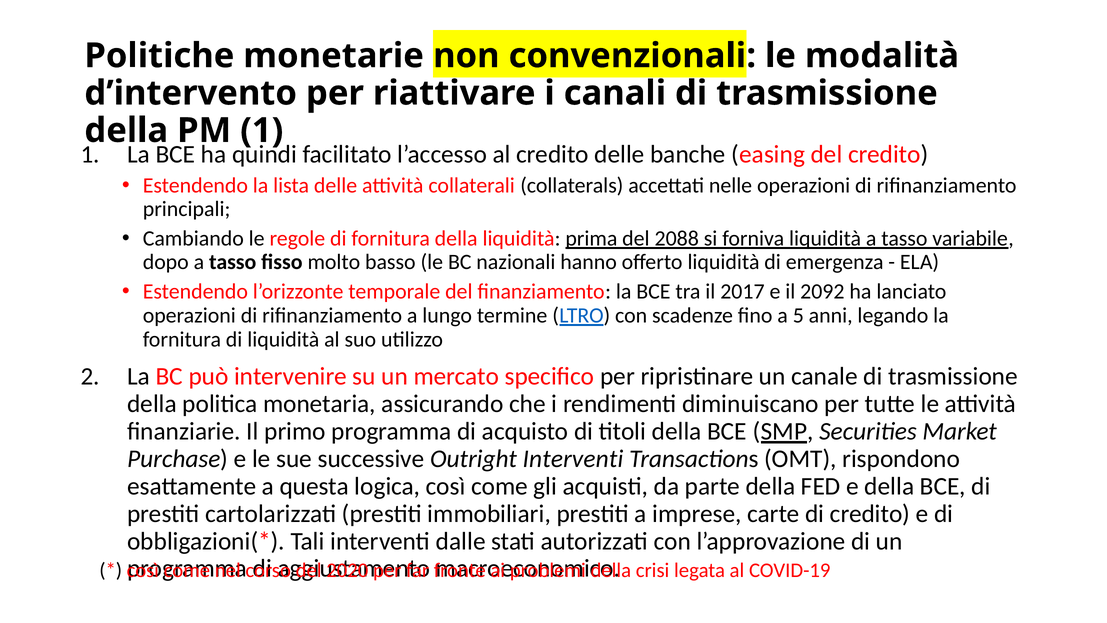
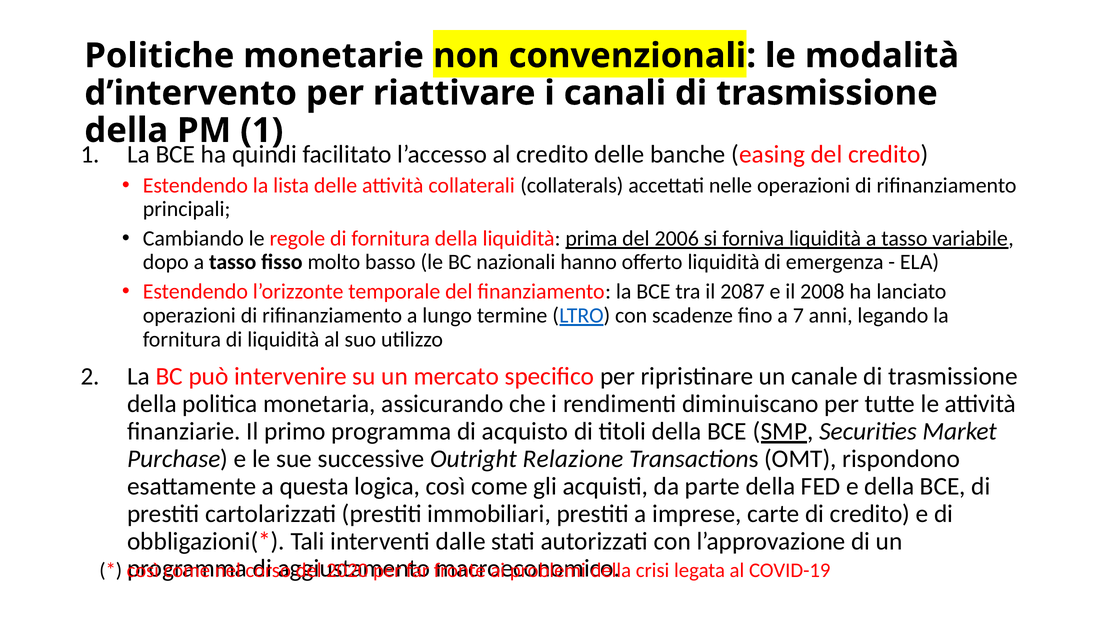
2088: 2088 -> 2006
2017: 2017 -> 2087
2092: 2092 -> 2008
5: 5 -> 7
Outright Interventi: Interventi -> Relazione
